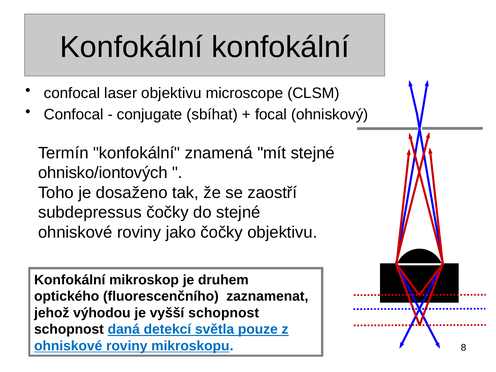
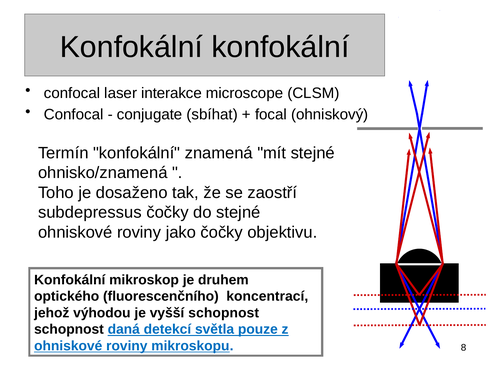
laser objektivu: objektivu -> interakce
ohnisko/iontových: ohnisko/iontových -> ohnisko/znamená
zaznamenat: zaznamenat -> koncentrací
